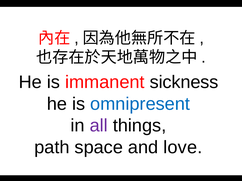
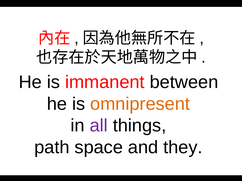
sickness: sickness -> between
omnipresent colour: blue -> orange
love: love -> they
